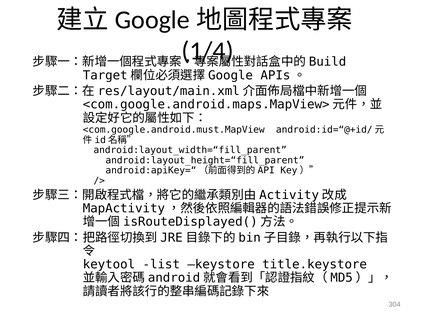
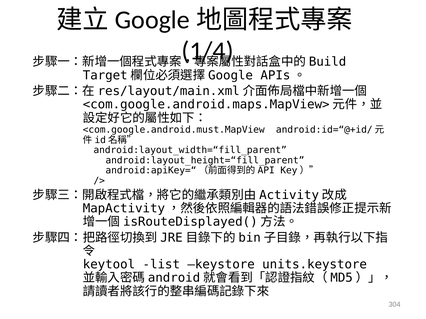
title.keystore: title.keystore -> units.keystore
